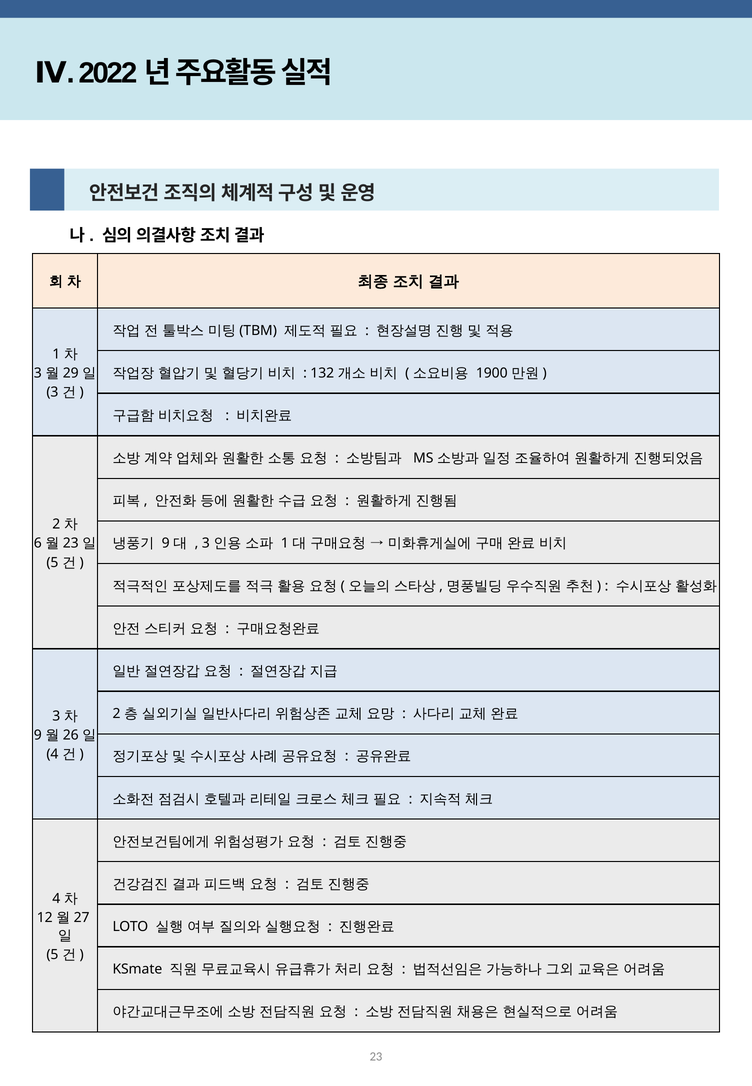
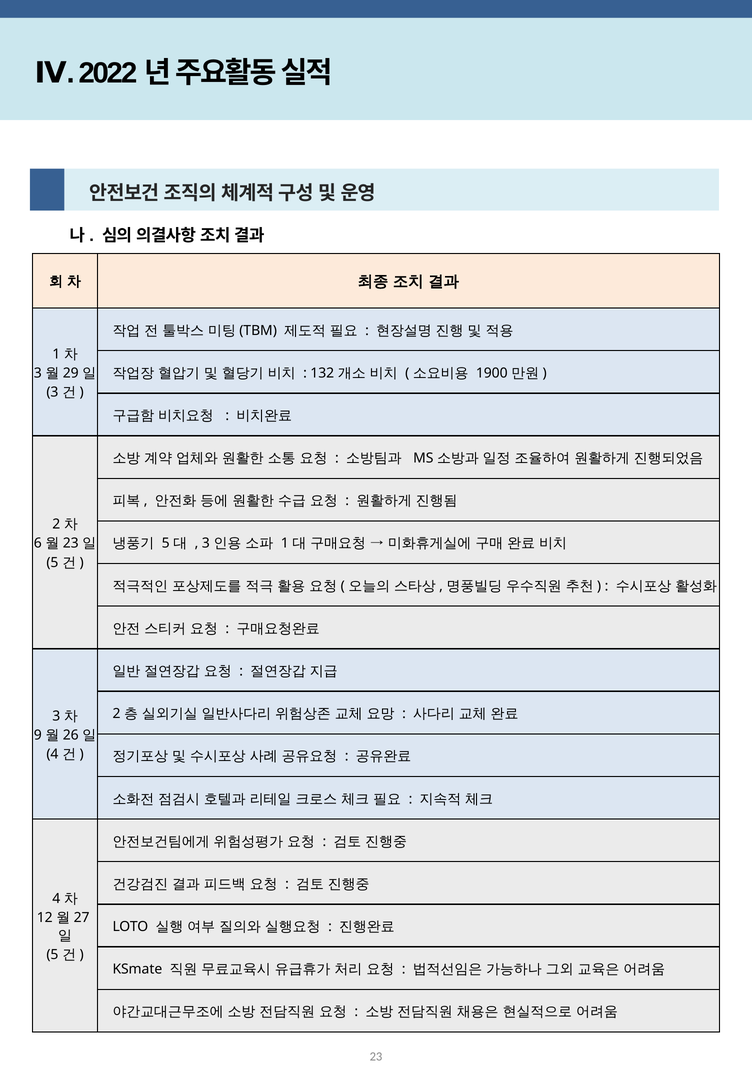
9 at (166, 544): 9 -> 5
